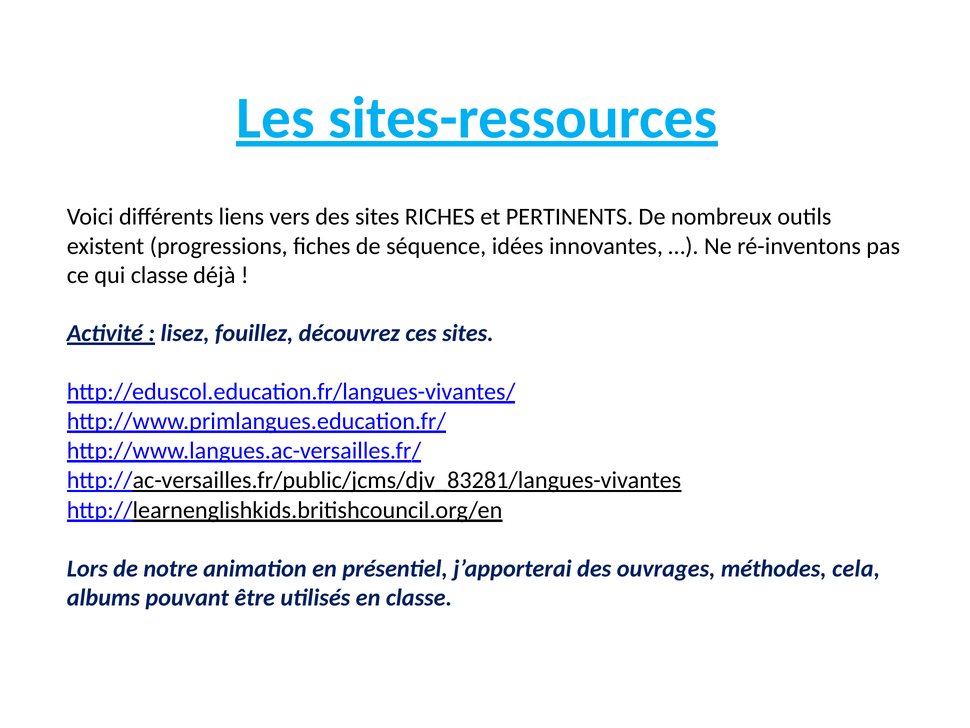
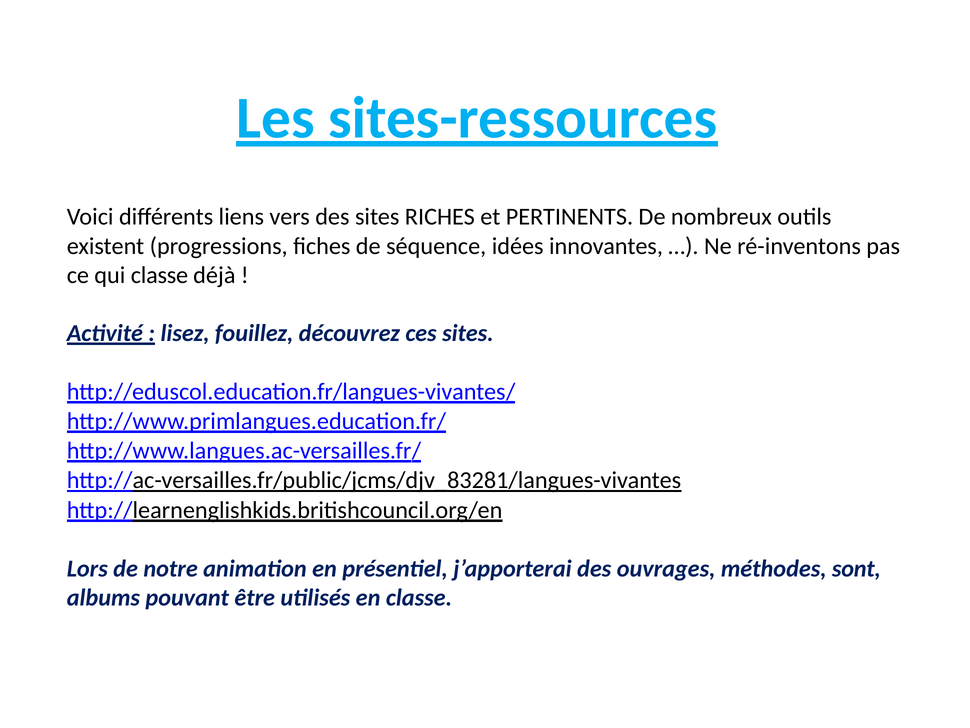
cela: cela -> sont
